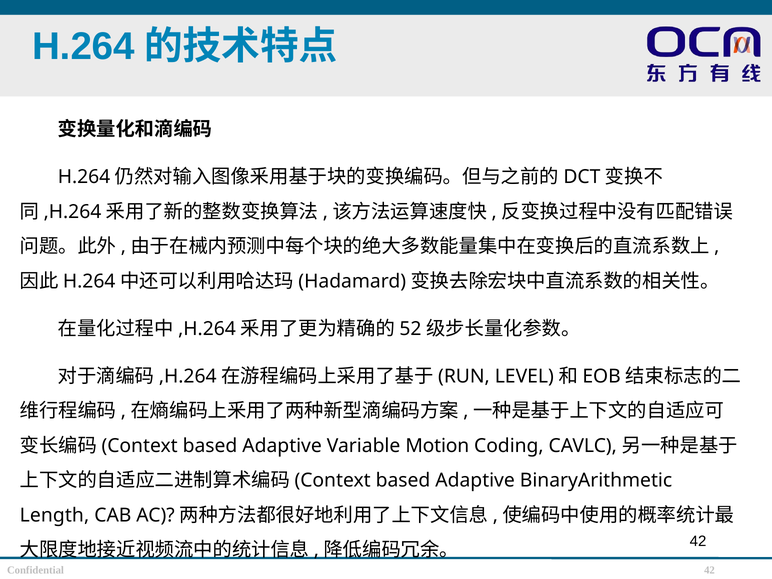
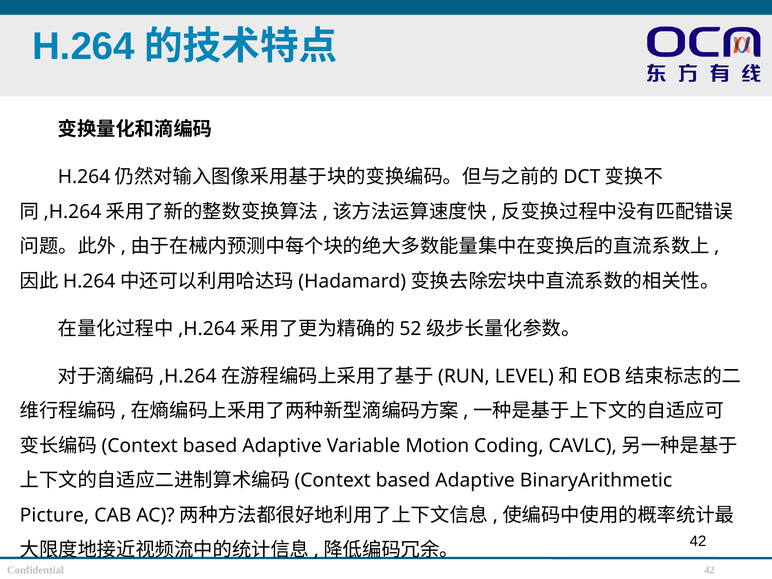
Length: Length -> Picture
